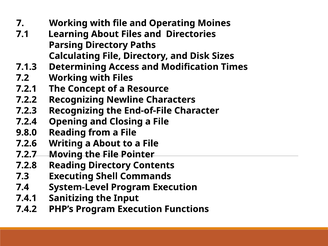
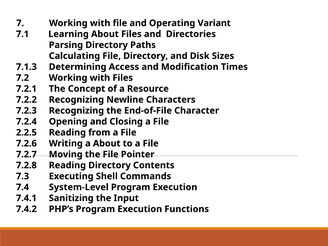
Moines: Moines -> Variant
9.8.0: 9.8.0 -> 2.2.5
